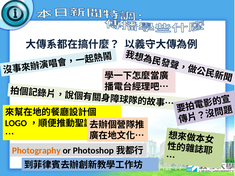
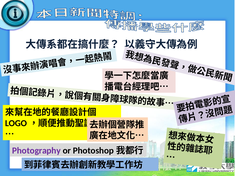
Photography colour: orange -> purple
